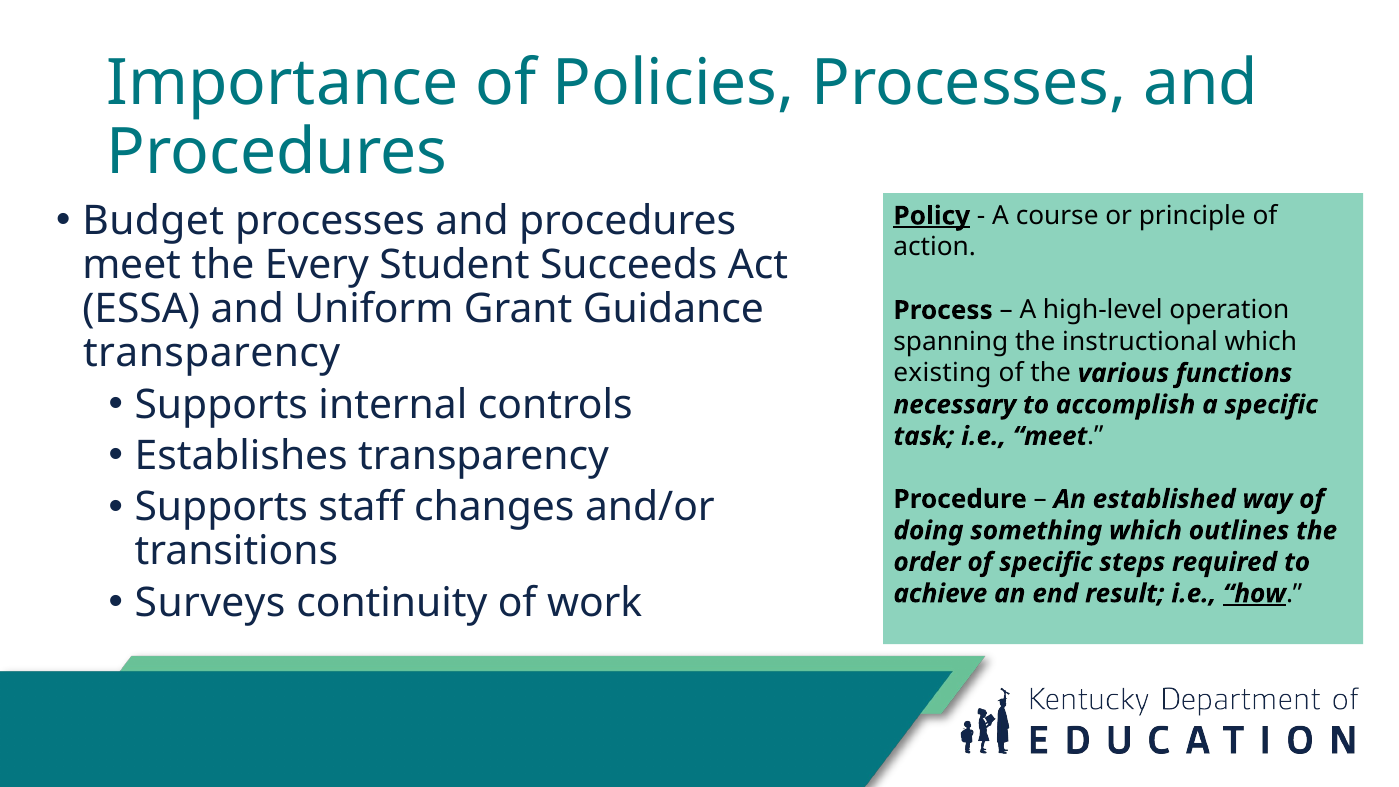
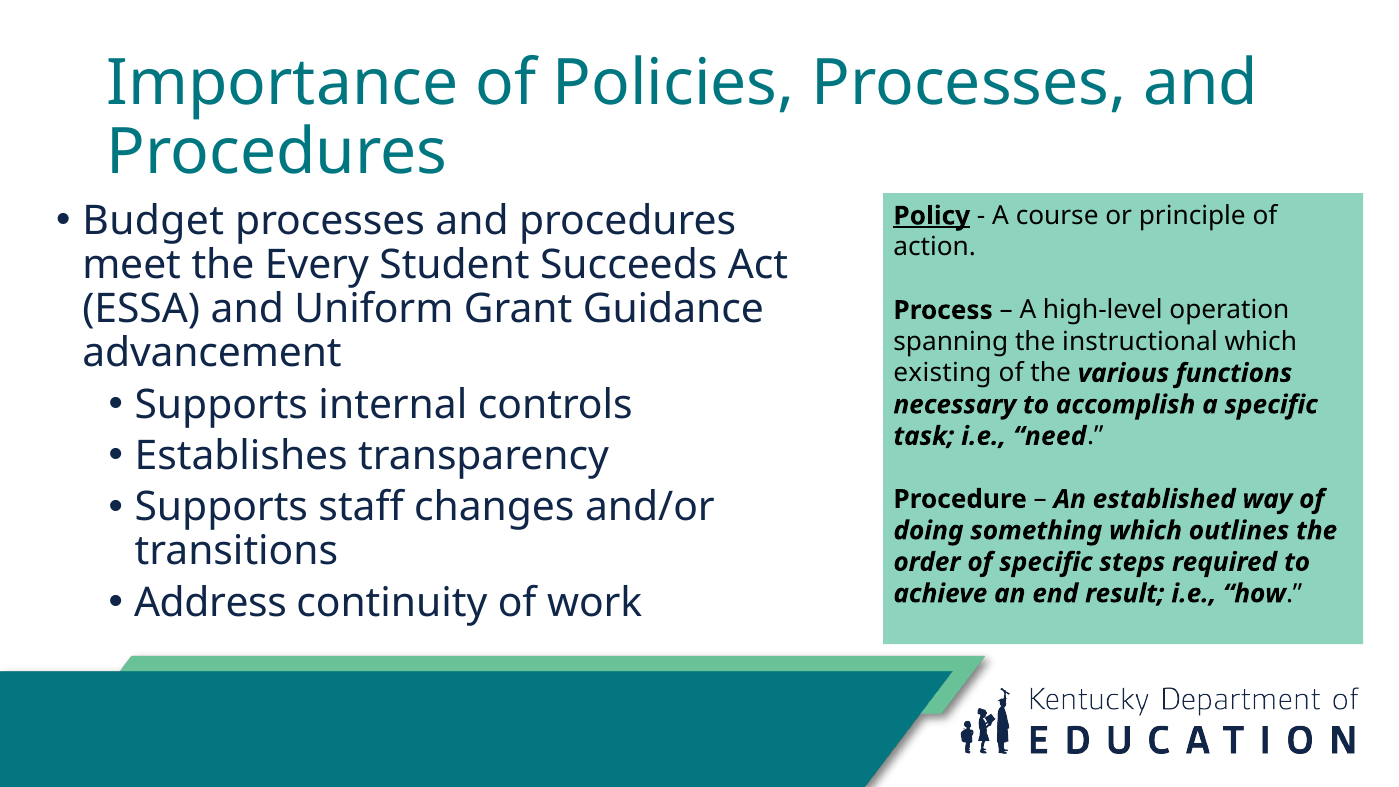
transparency at (212, 353): transparency -> advancement
i.e meet: meet -> need
Surveys: Surveys -> Address
how underline: present -> none
